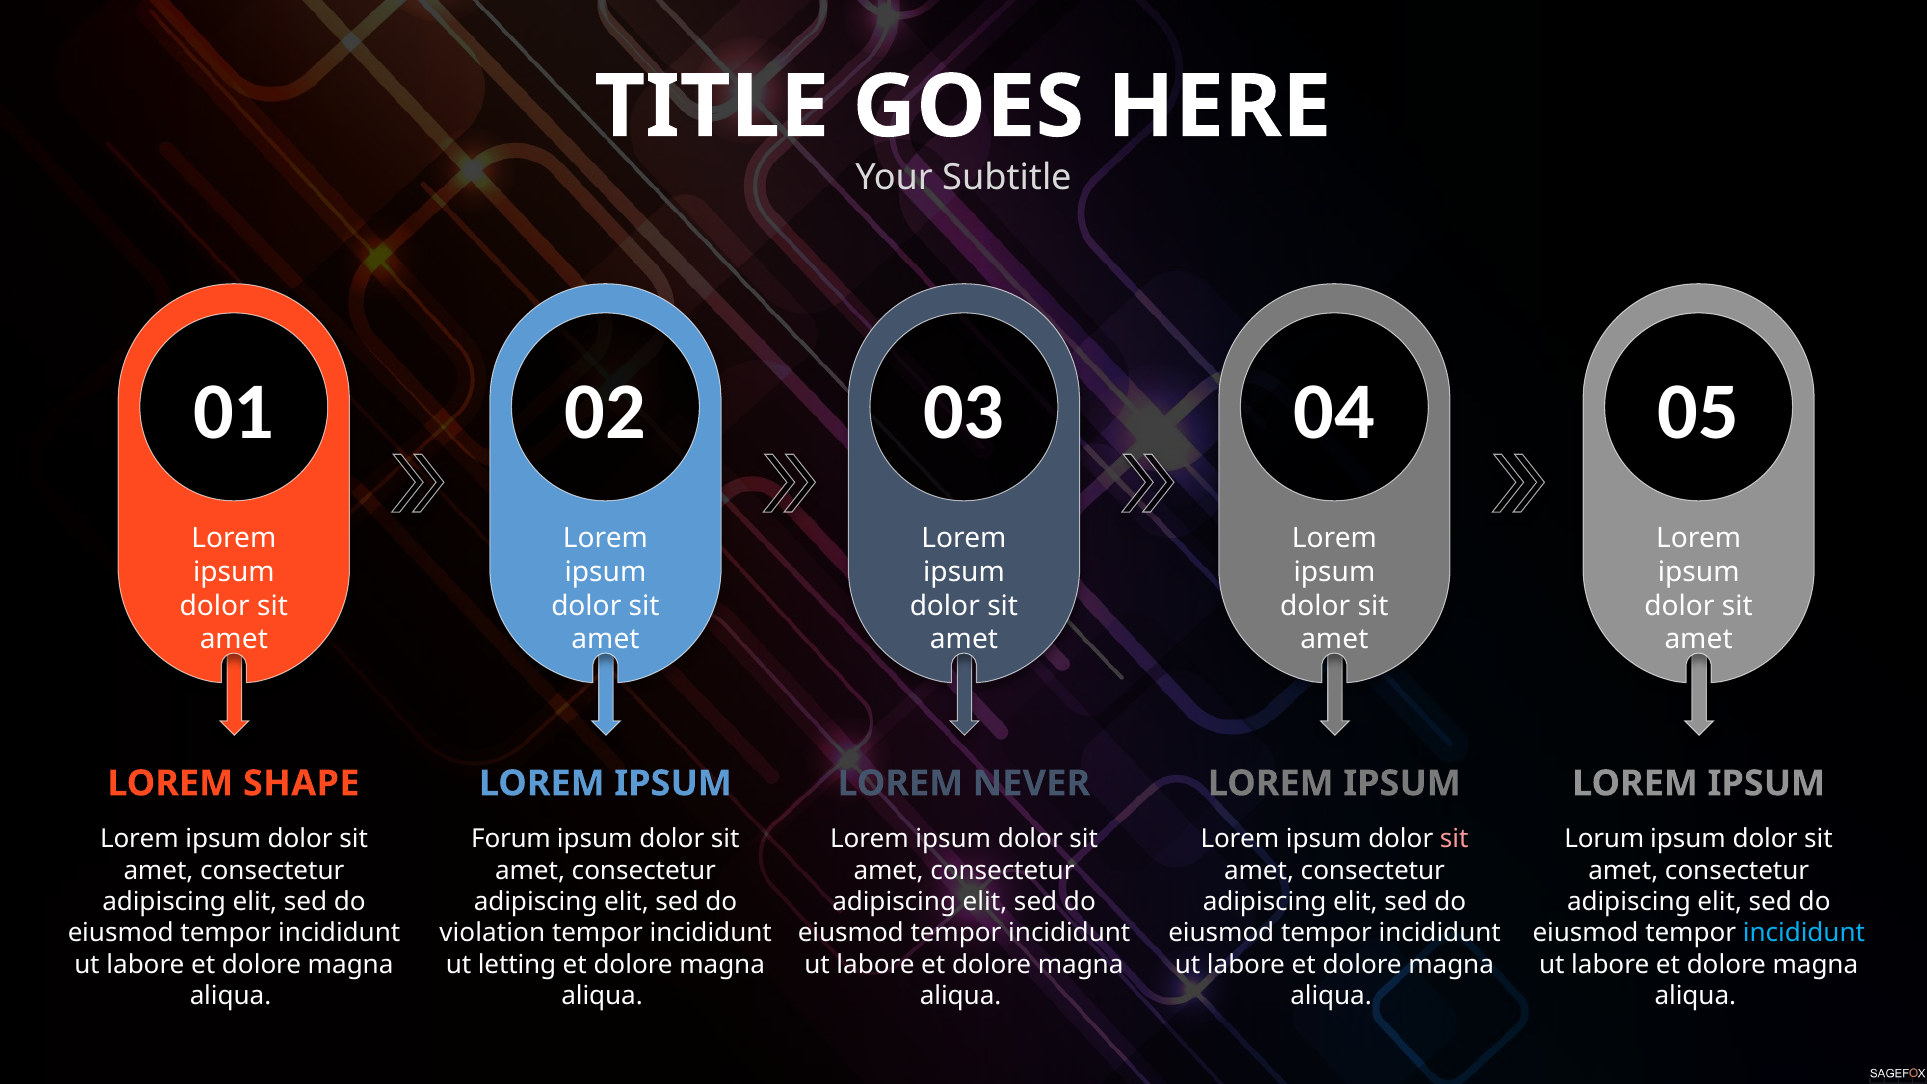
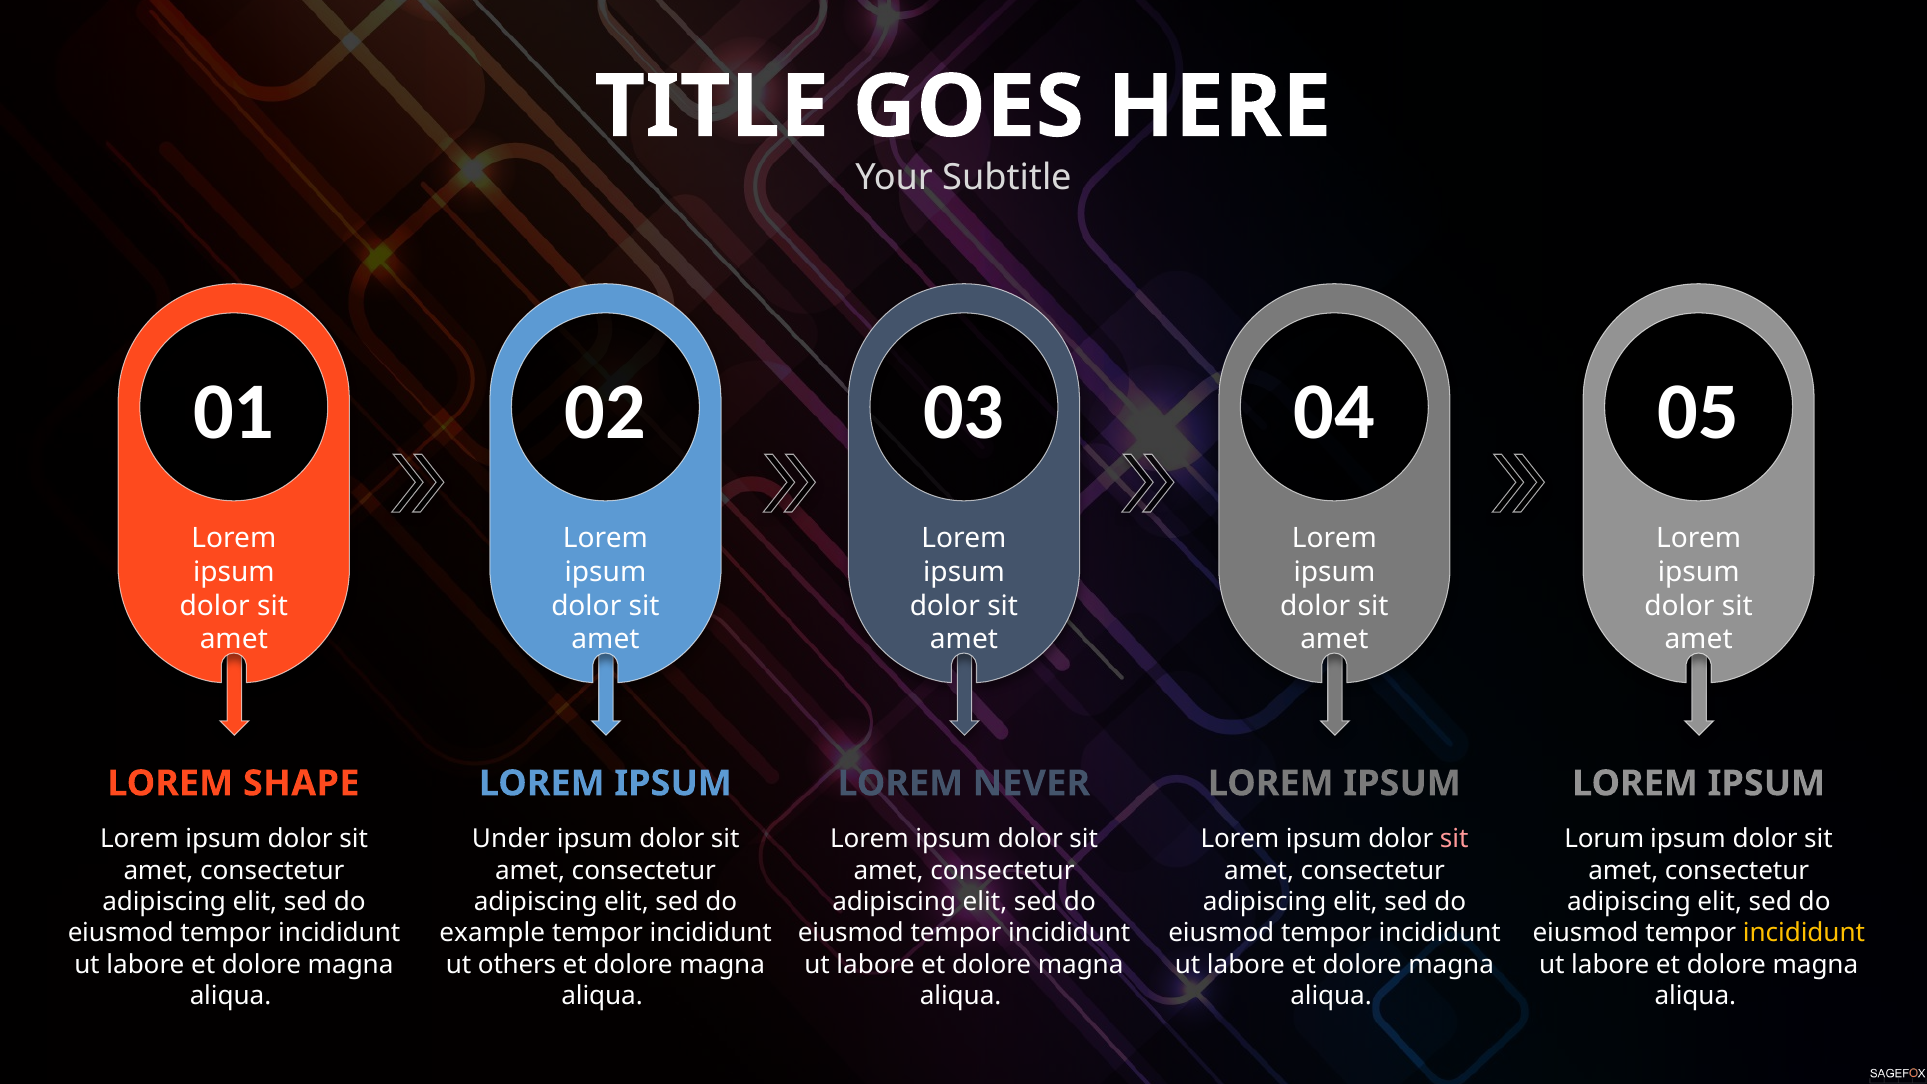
Forum: Forum -> Under
violation: violation -> example
incididunt at (1804, 933) colour: light blue -> yellow
letting: letting -> others
